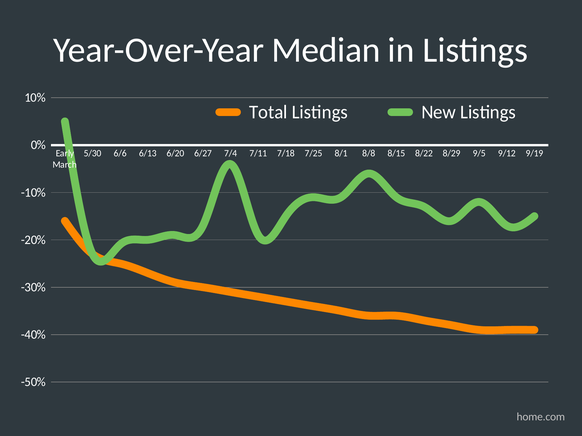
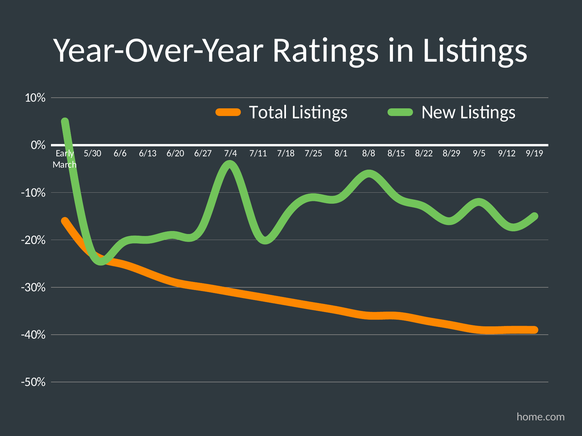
Median: Median -> Ratings
